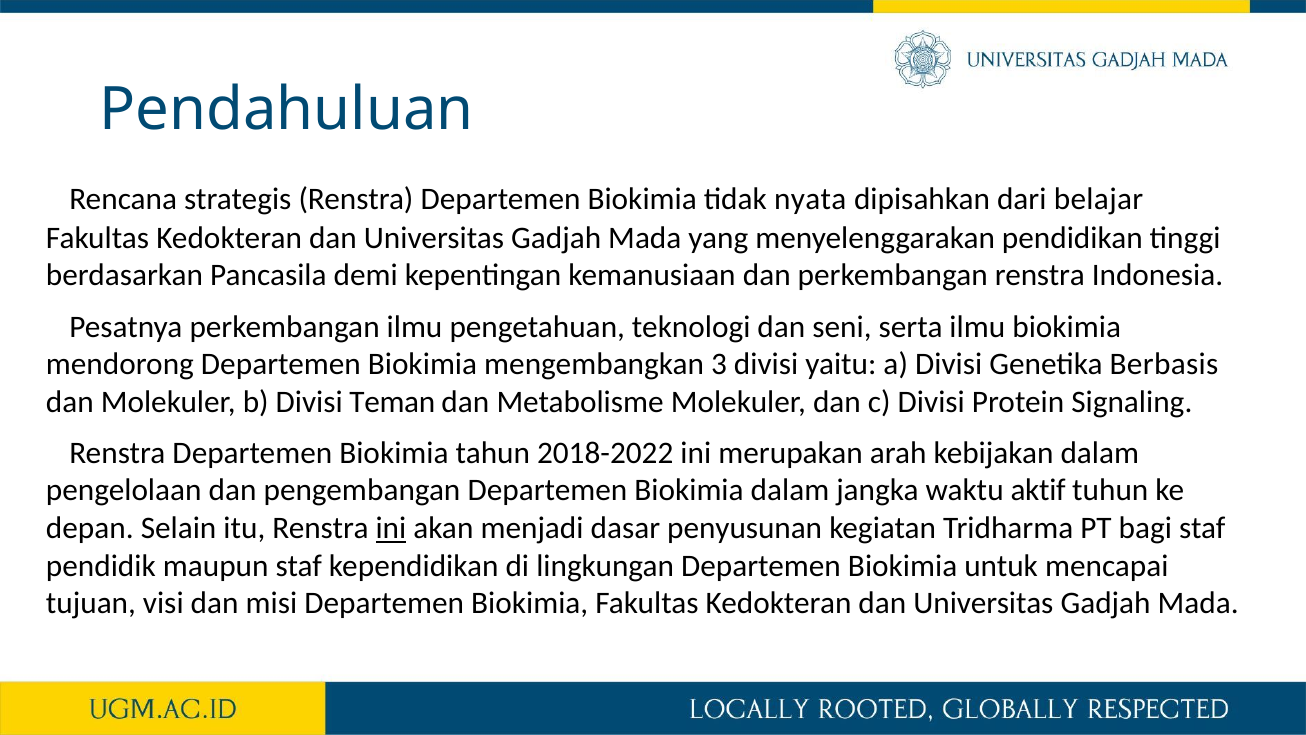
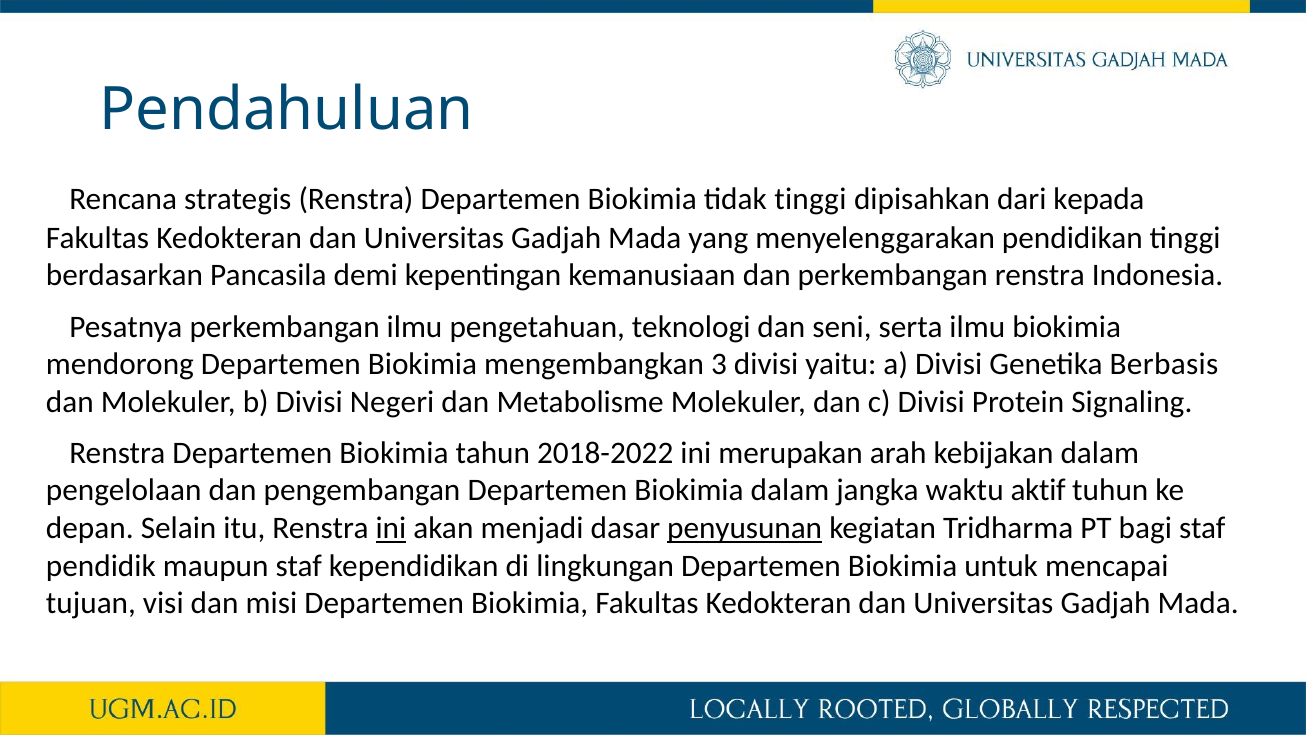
tidak nyata: nyata -> tinggi
belajar: belajar -> kepada
Teman: Teman -> Negeri
penyusunan underline: none -> present
